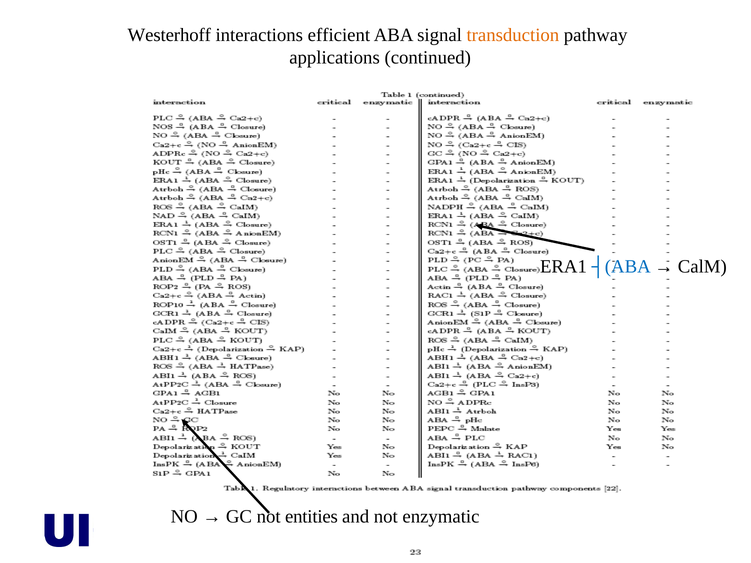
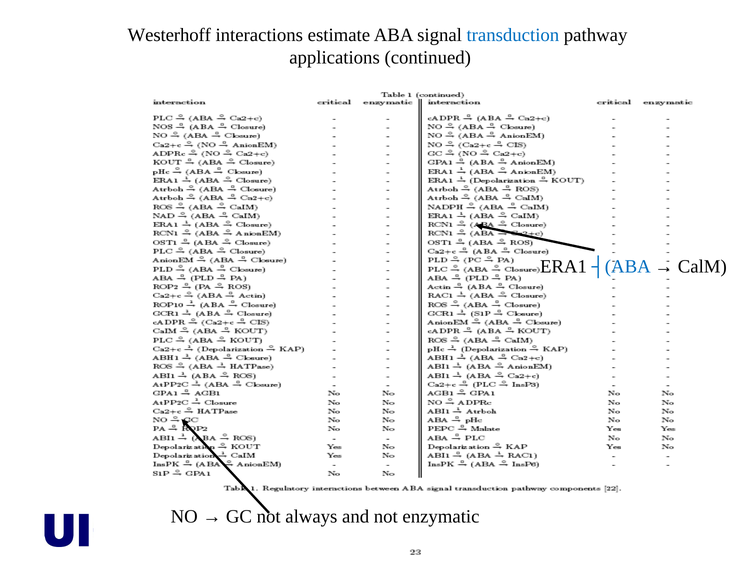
efficient: efficient -> estimate
transduction colour: orange -> blue
entities: entities -> always
